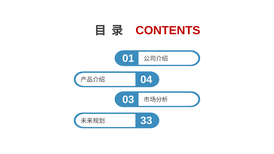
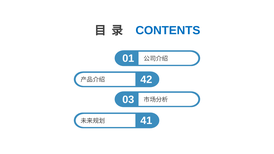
CONTENTS colour: red -> blue
04: 04 -> 42
33: 33 -> 41
